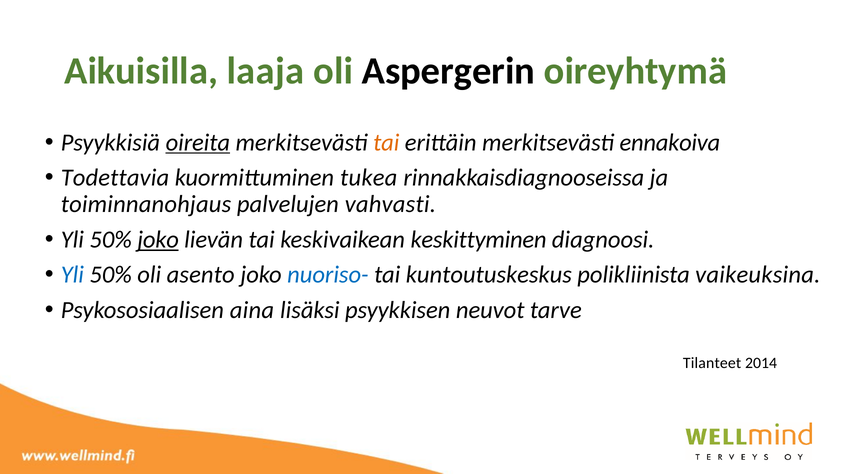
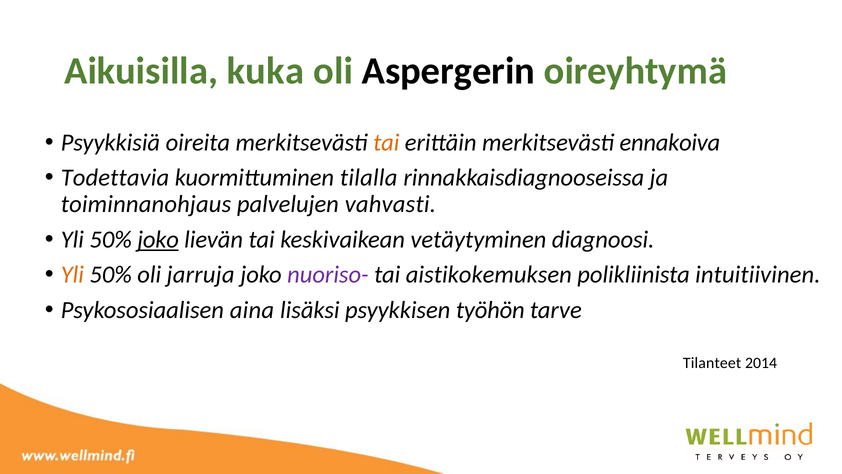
laaja: laaja -> kuka
oireita underline: present -> none
tukea: tukea -> tilalla
keskittyminen: keskittyminen -> vetäytyminen
Yli at (72, 275) colour: blue -> orange
asento: asento -> jarruja
nuoriso- colour: blue -> purple
kuntoutuskeskus: kuntoutuskeskus -> aistikokemuksen
vaikeuksina: vaikeuksina -> intuitiivinen
neuvot: neuvot -> työhön
